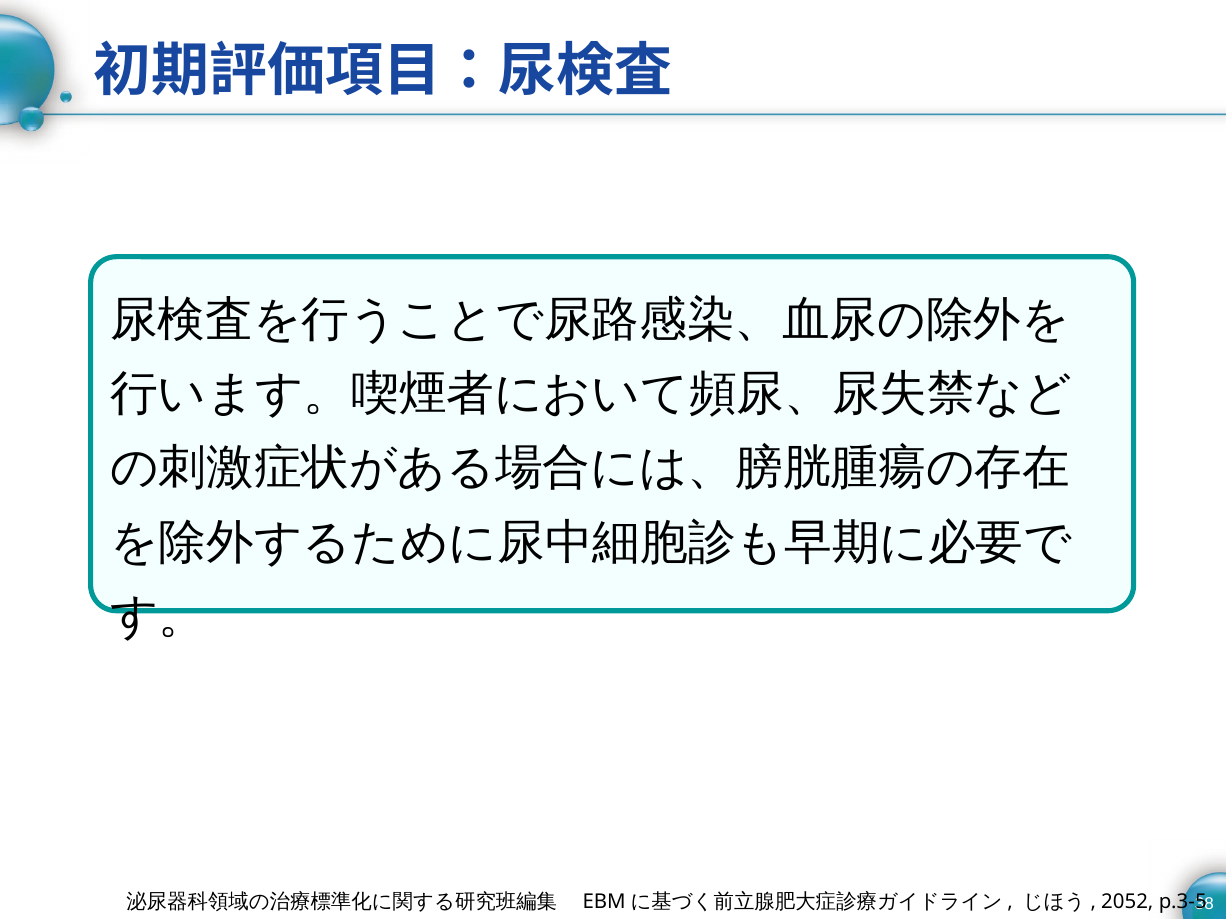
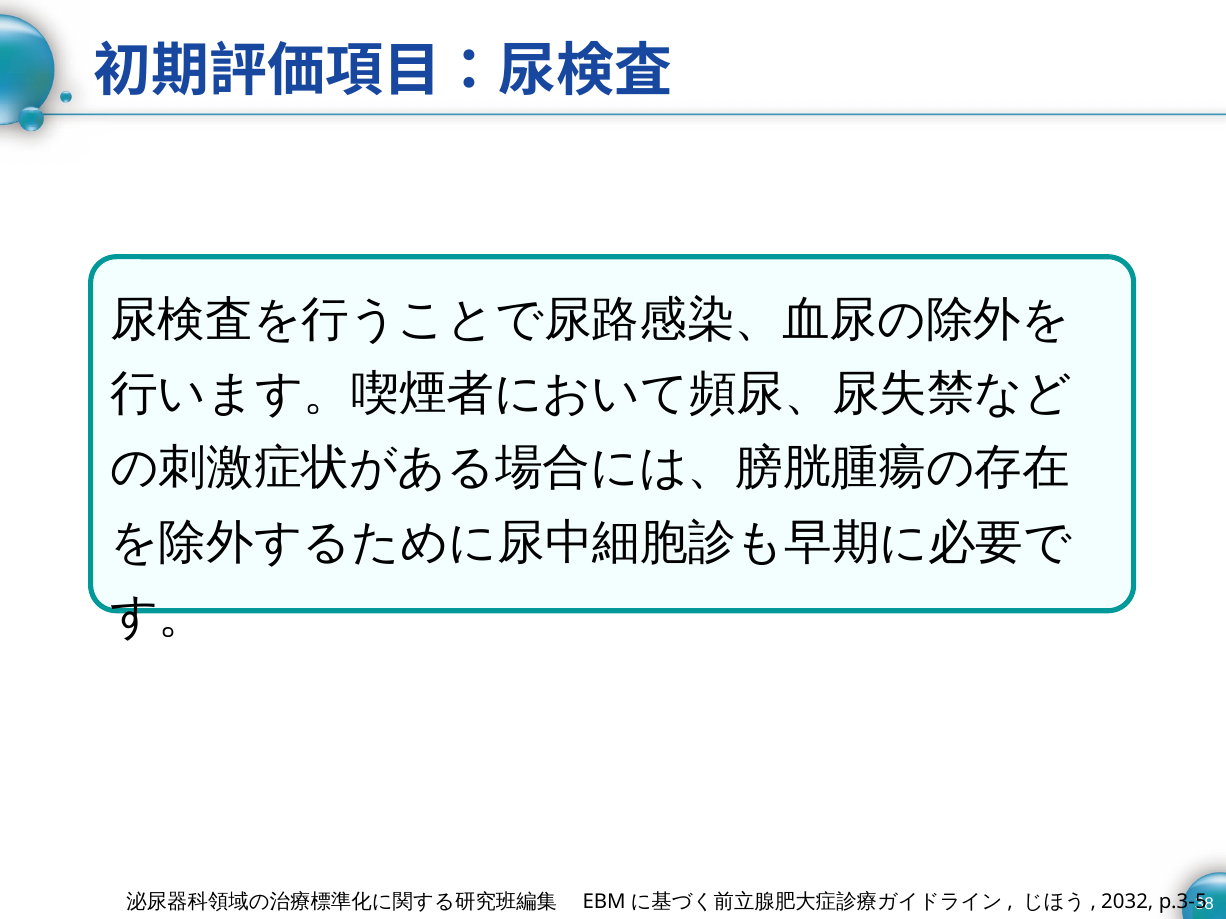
2052: 2052 -> 2032
